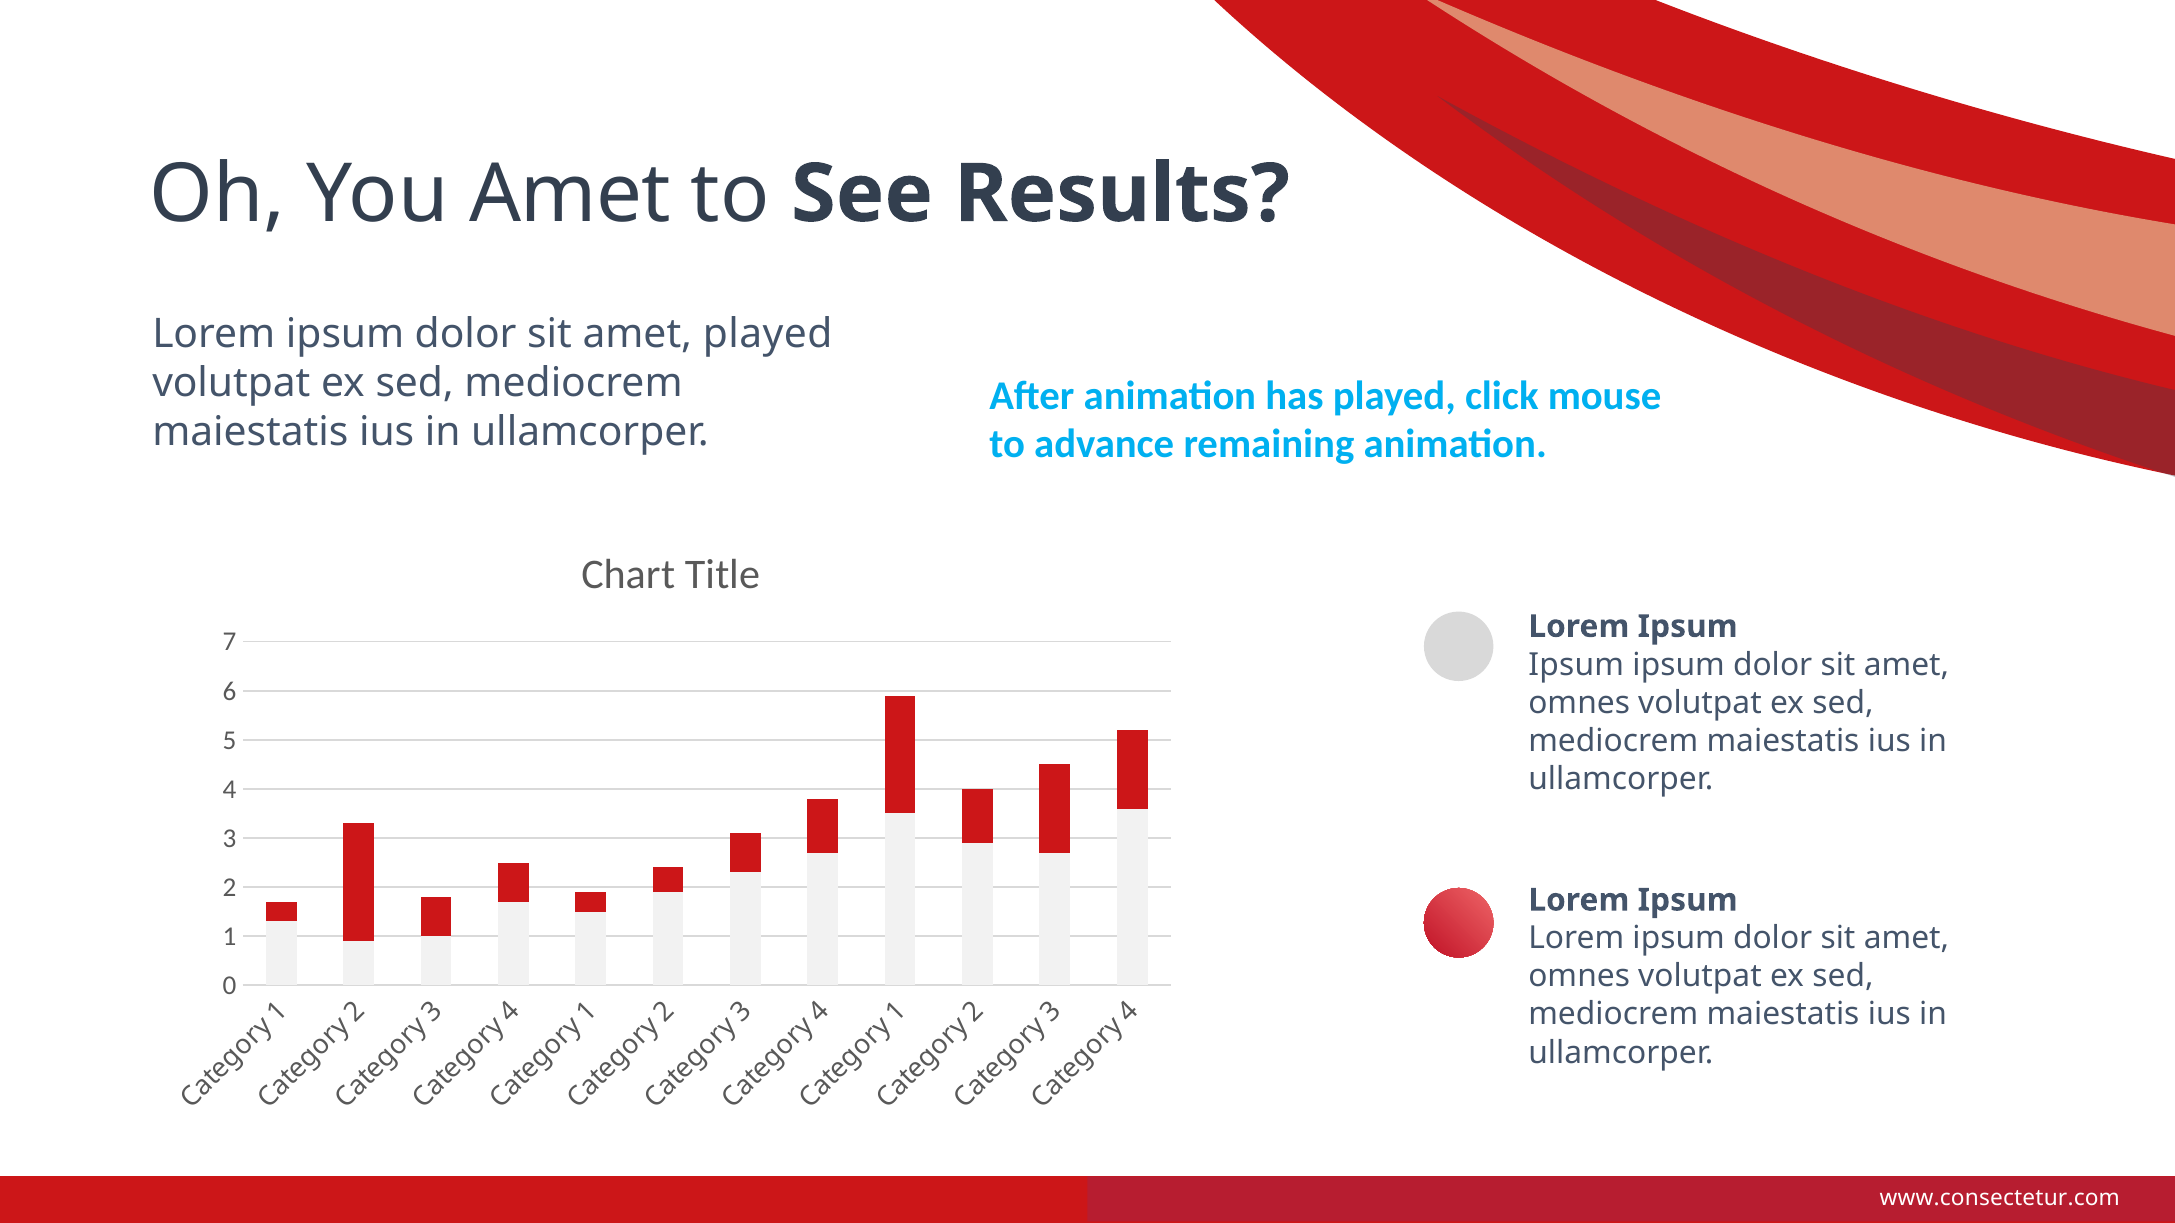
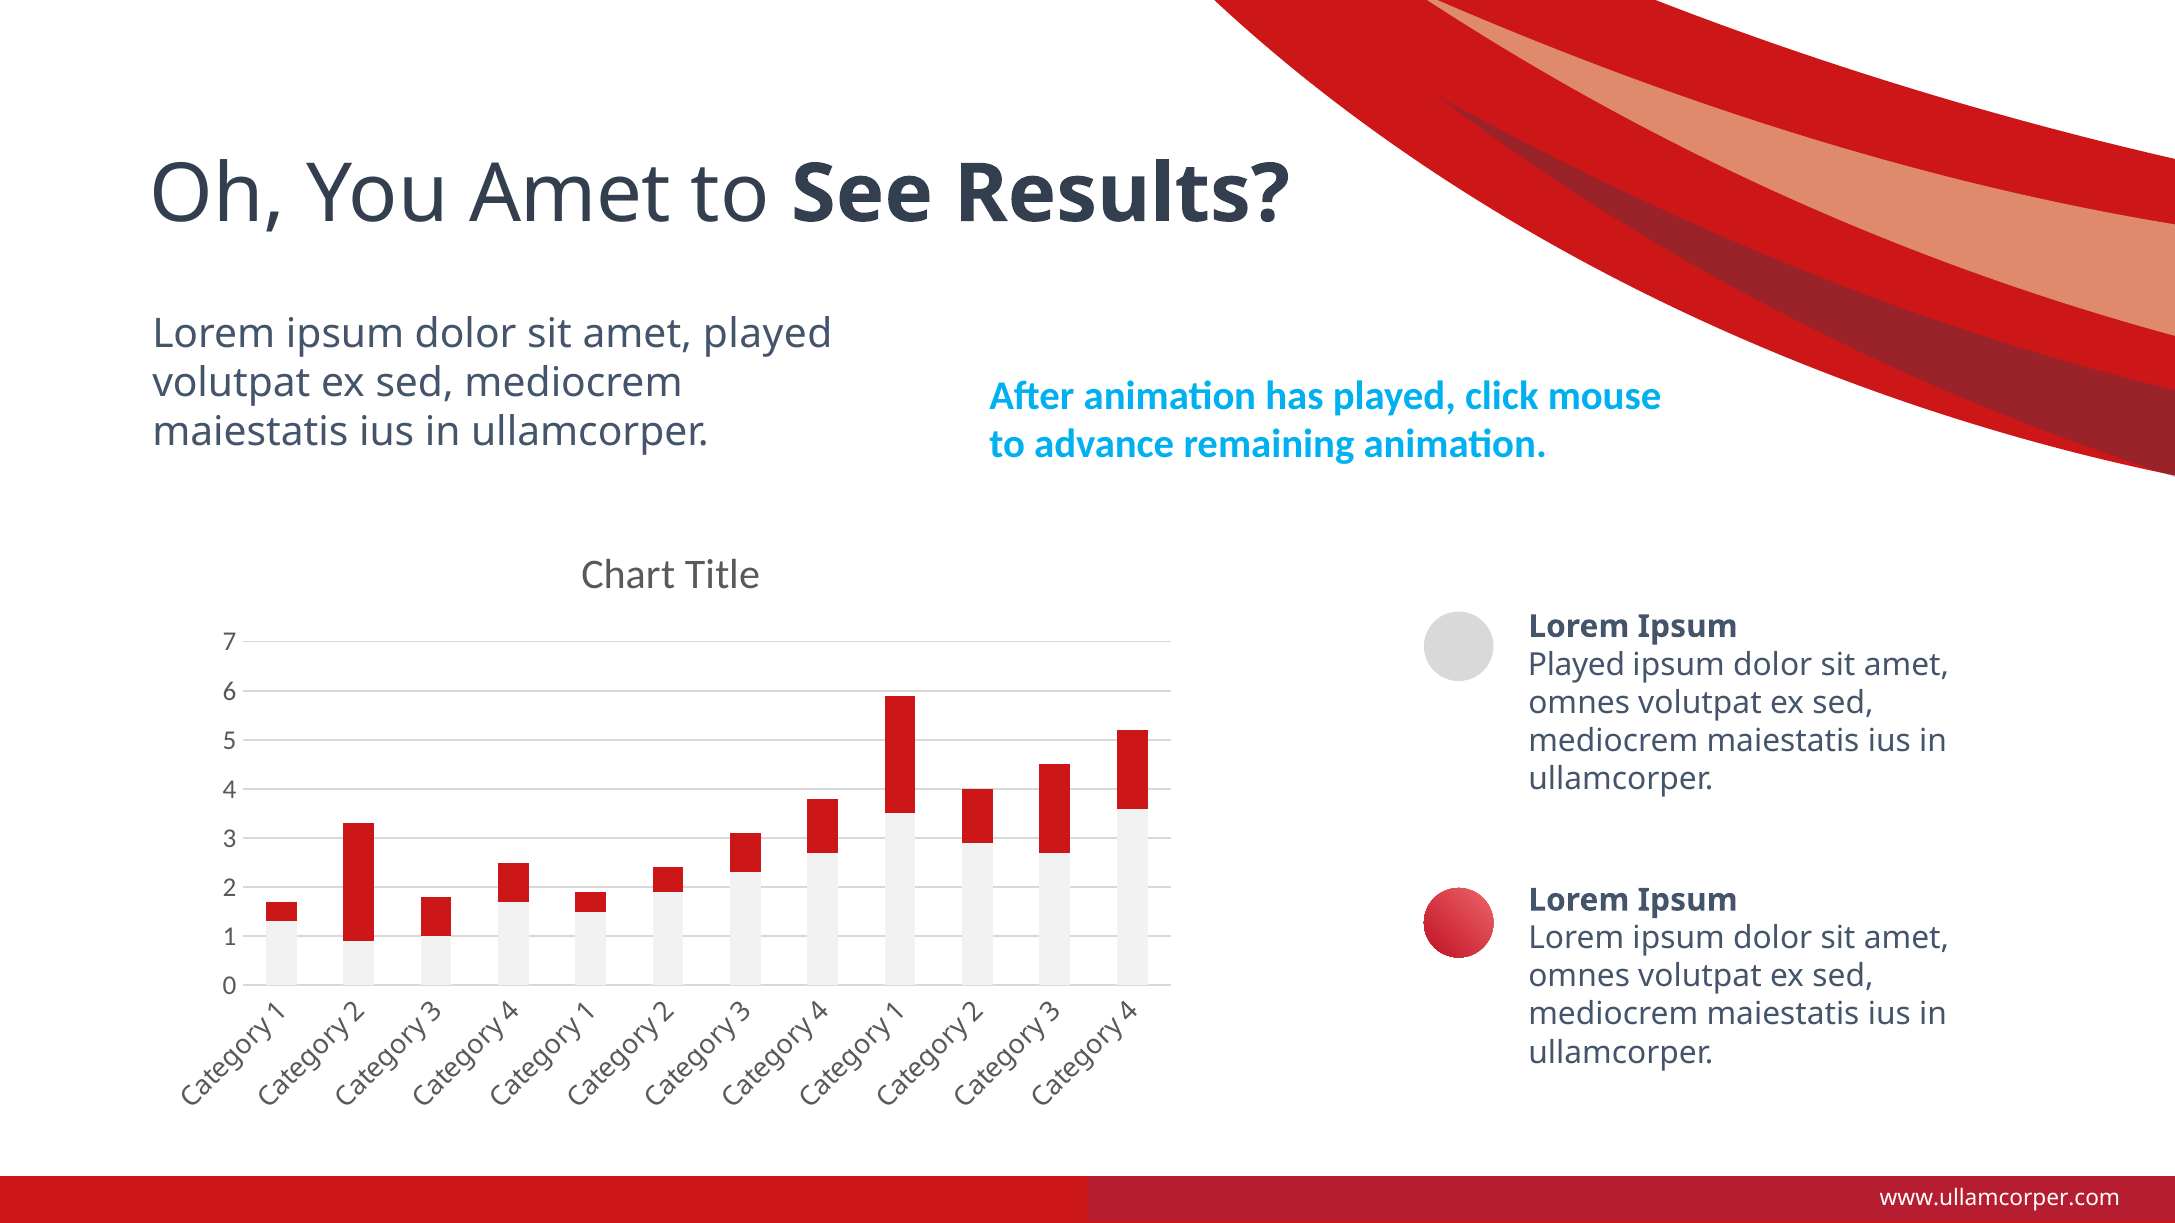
Ipsum at (1576, 665): Ipsum -> Played
www.consectetur.com: www.consectetur.com -> www.ullamcorper.com
